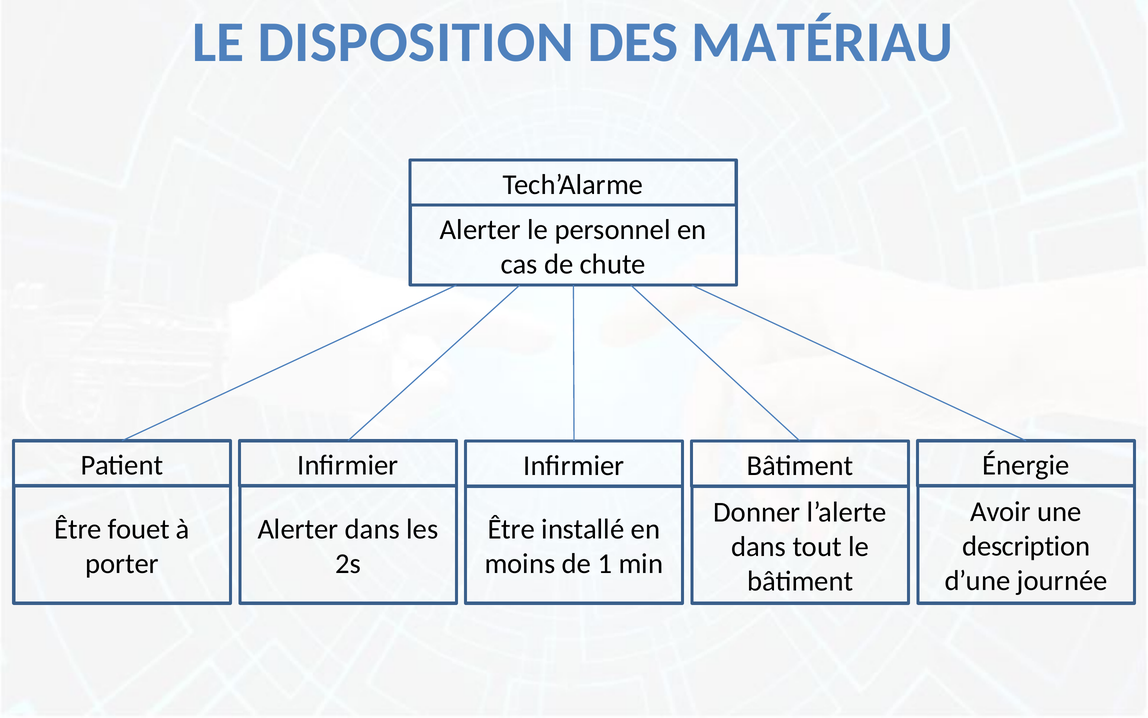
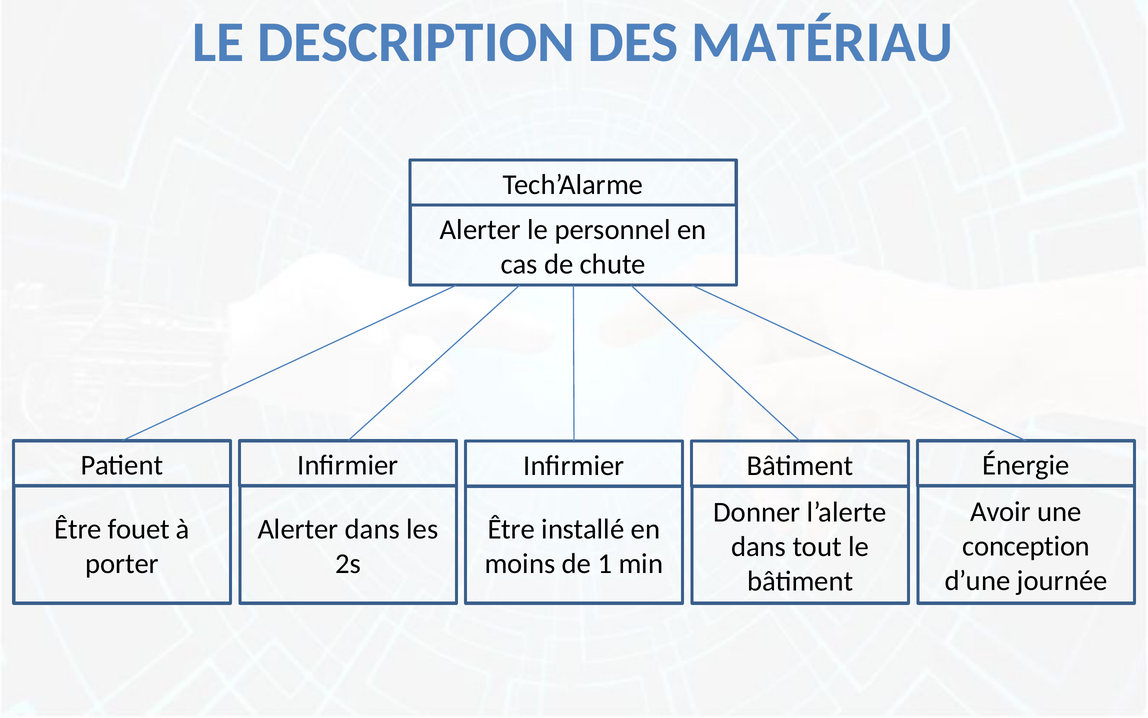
DISPOSITION: DISPOSITION -> DESCRIPTION
description: description -> conception
